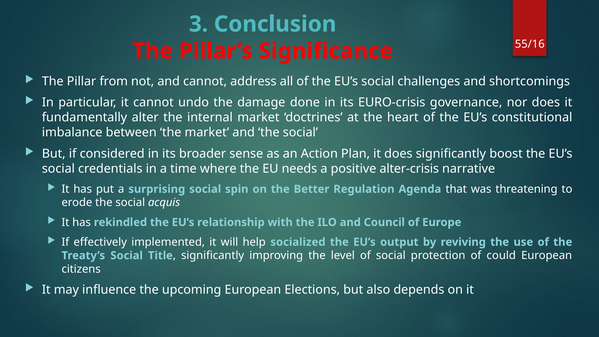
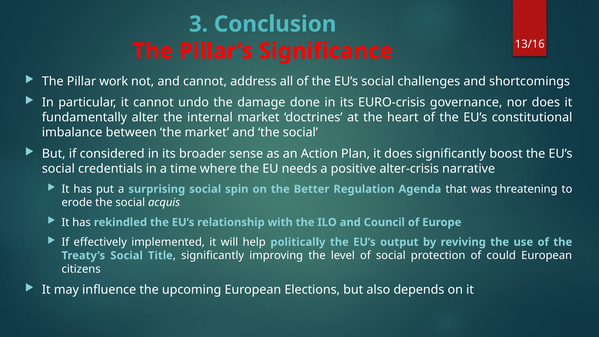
55/16: 55/16 -> 13/16
from: from -> work
socialized: socialized -> politically
